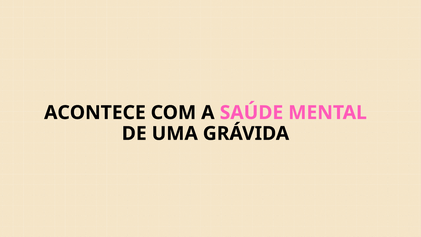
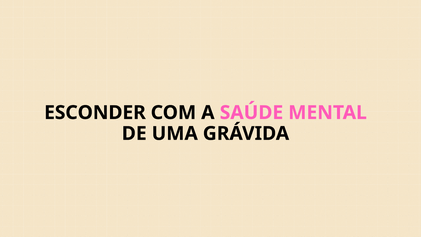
ACONTECE: ACONTECE -> ESCONDER
